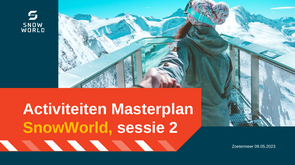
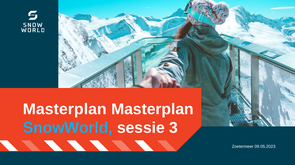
Activiteiten at (65, 109): Activiteiten -> Masterplan
SnowWorld colour: yellow -> light blue
2: 2 -> 3
